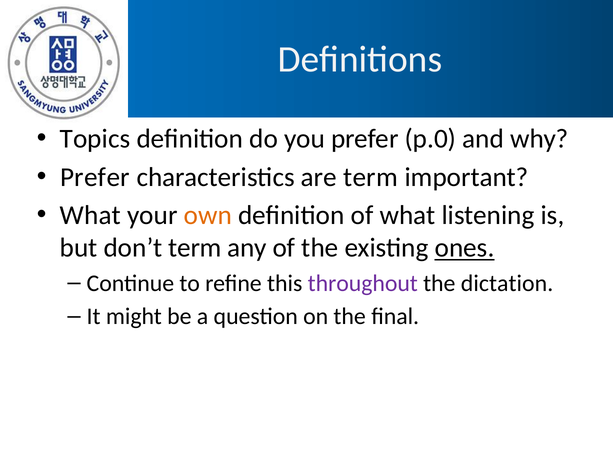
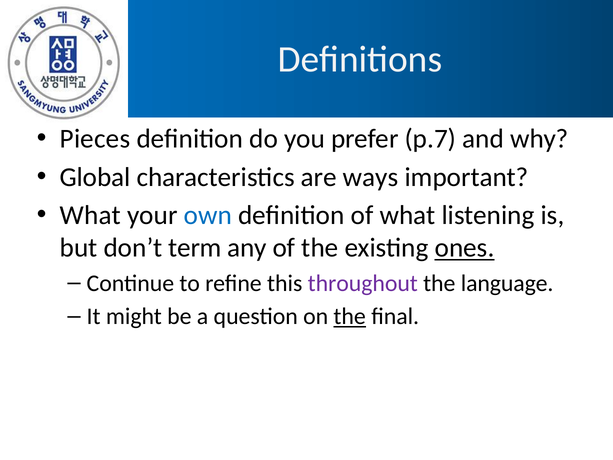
Topics: Topics -> Pieces
p.0: p.0 -> p.7
Prefer at (95, 177): Prefer -> Global
are term: term -> ways
own colour: orange -> blue
dictation: dictation -> language
the at (350, 316) underline: none -> present
